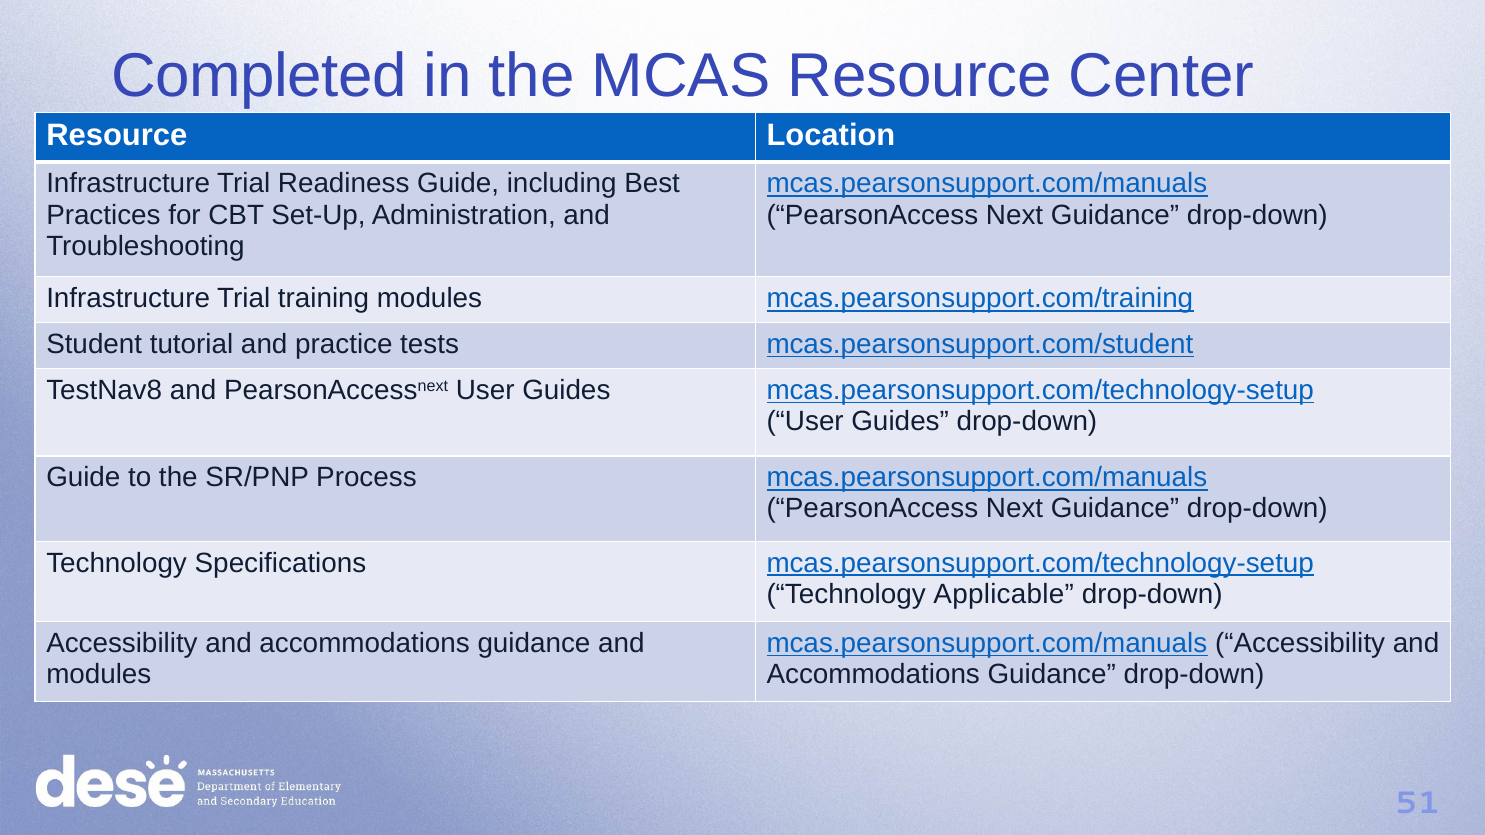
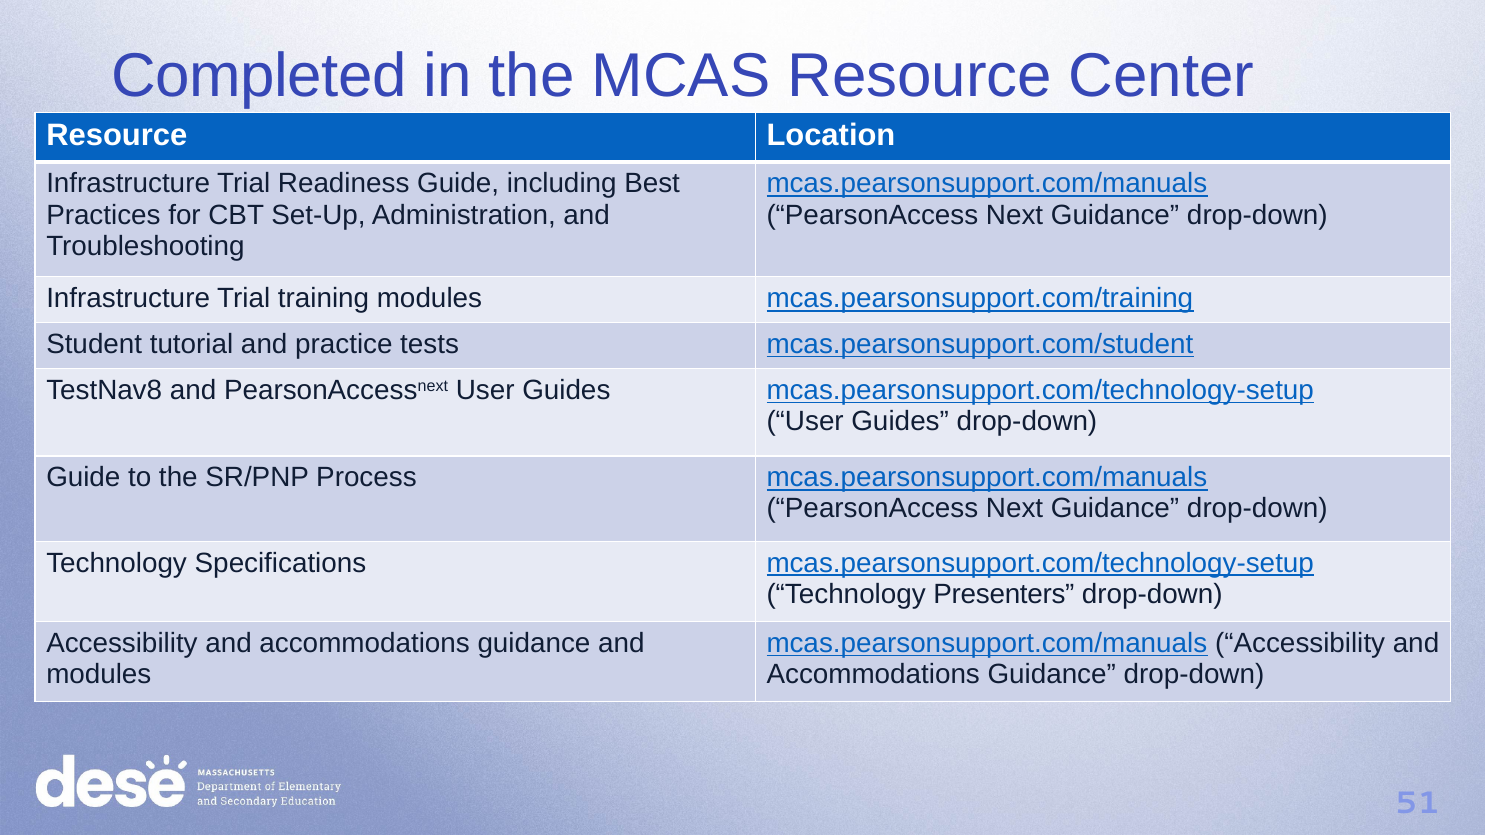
Applicable: Applicable -> Presenters
